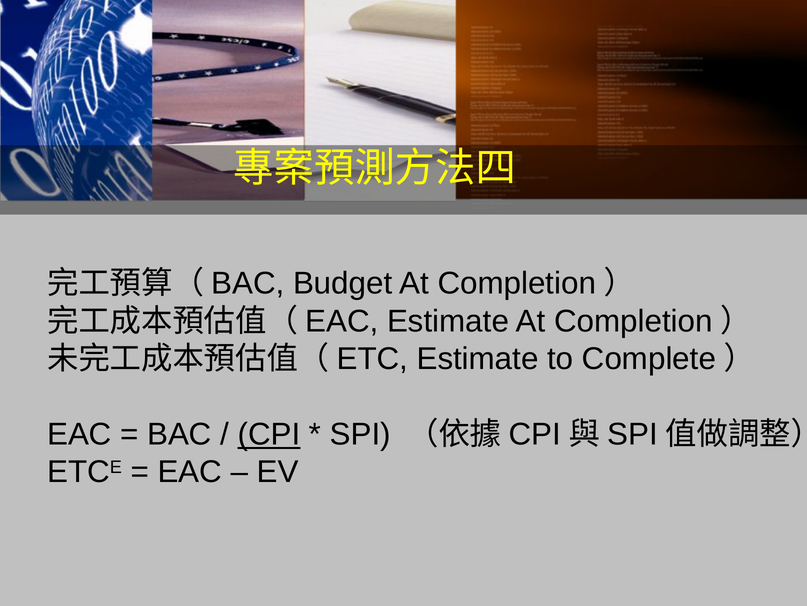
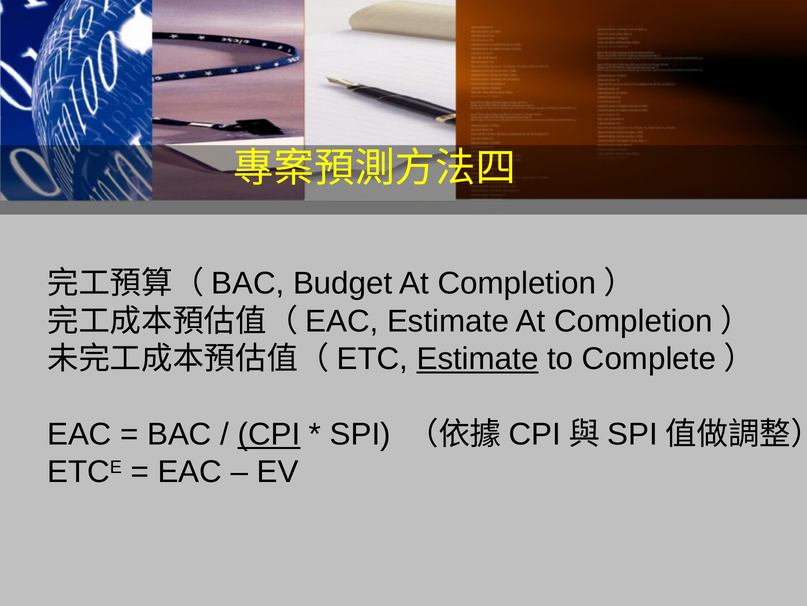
Estimate at (478, 358) underline: none -> present
